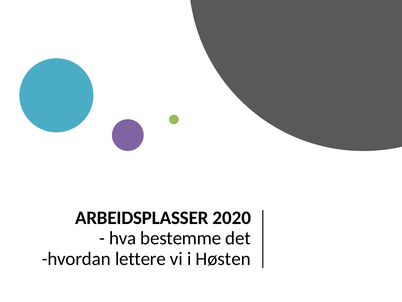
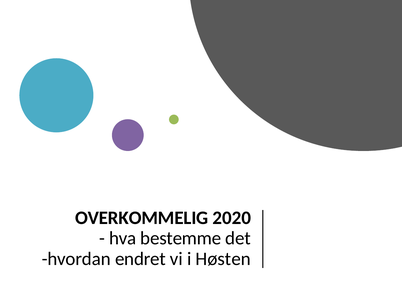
ARBEIDSPLASSER: ARBEIDSPLASSER -> OVERKOMMELIG
lettere: lettere -> endret
